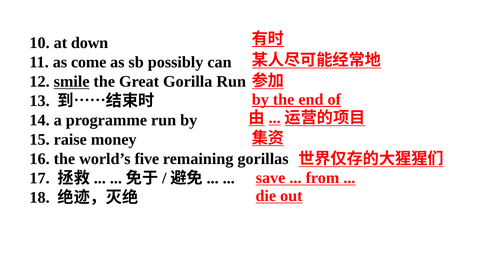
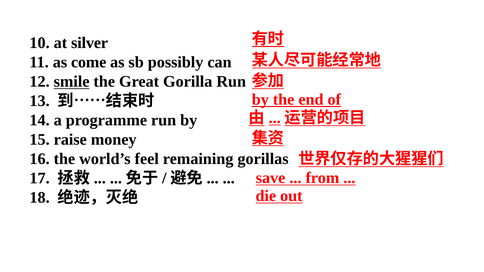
down: down -> silver
five: five -> feel
